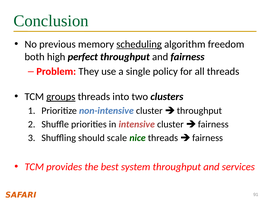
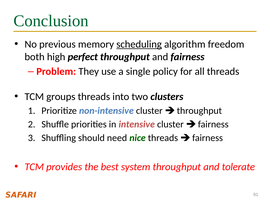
groups underline: present -> none
scale: scale -> need
services: services -> tolerate
